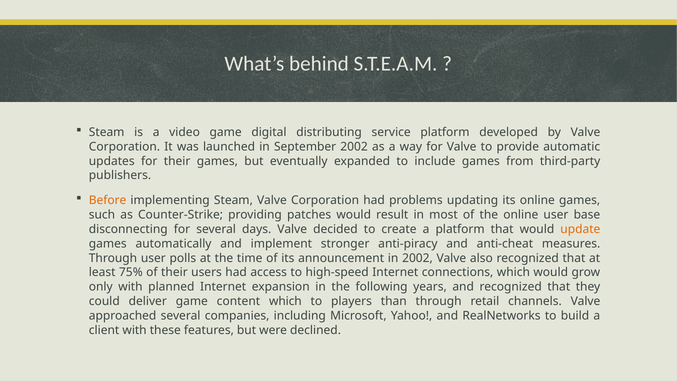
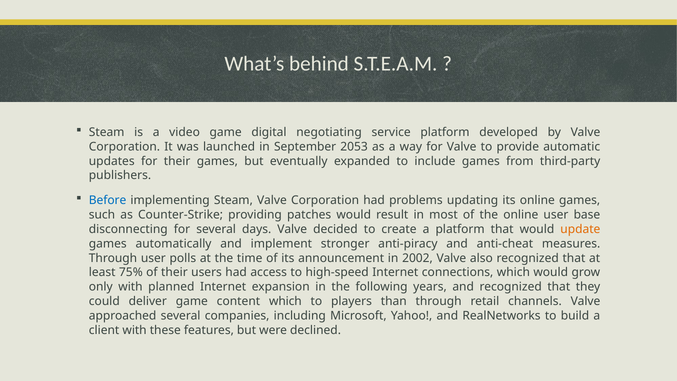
distributing: distributing -> negotiating
September 2002: 2002 -> 2053
Before colour: orange -> blue
